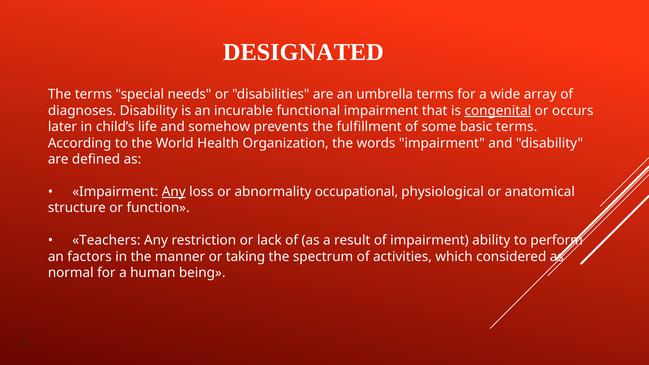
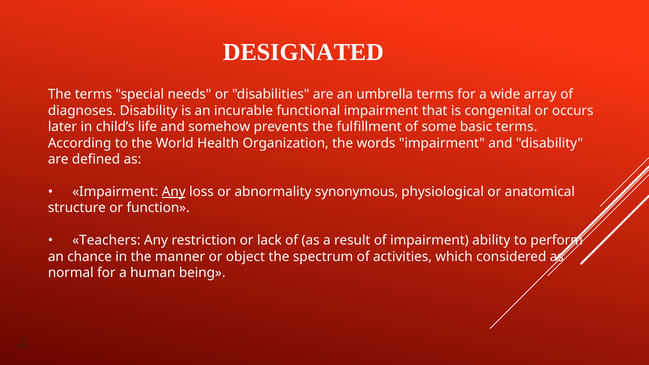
congenital underline: present -> none
occupational: occupational -> synonymous
factors: factors -> chance
taking: taking -> object
